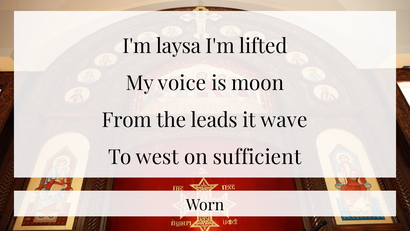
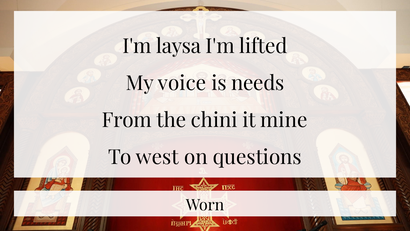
moon: moon -> needs
leads: leads -> chini
wave: wave -> mine
sufficient: sufficient -> questions
